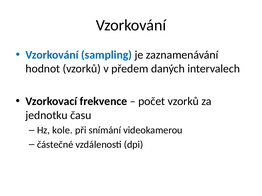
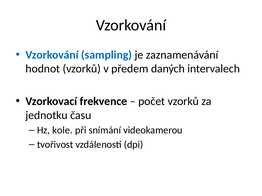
částečné: částečné -> tvořivost
